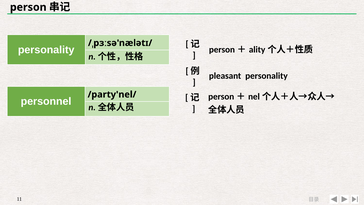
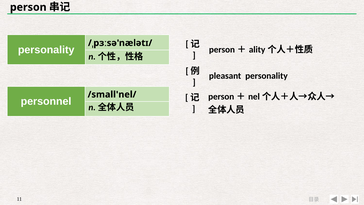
/party'nel/: /party'nel/ -> /small'nel/
